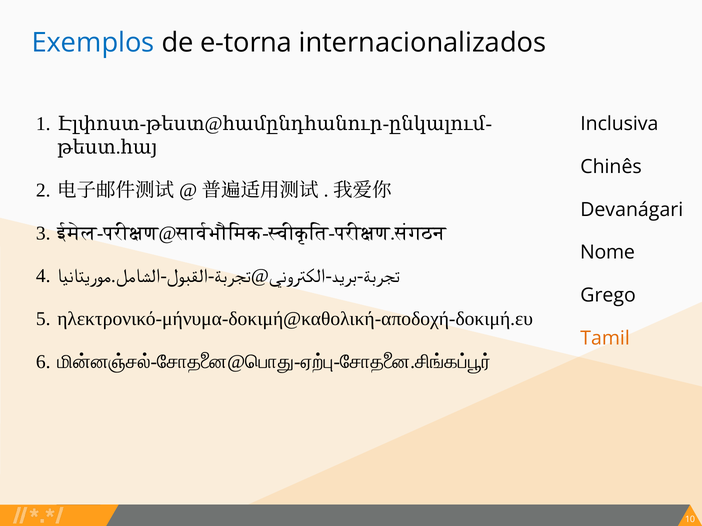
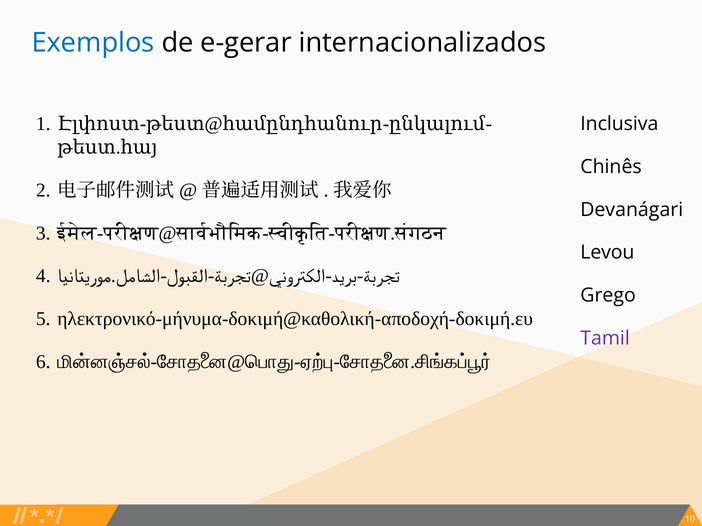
e-torna: e-torna -> e-gerar
Nome: Nome -> Levou
Tamil colour: orange -> purple
